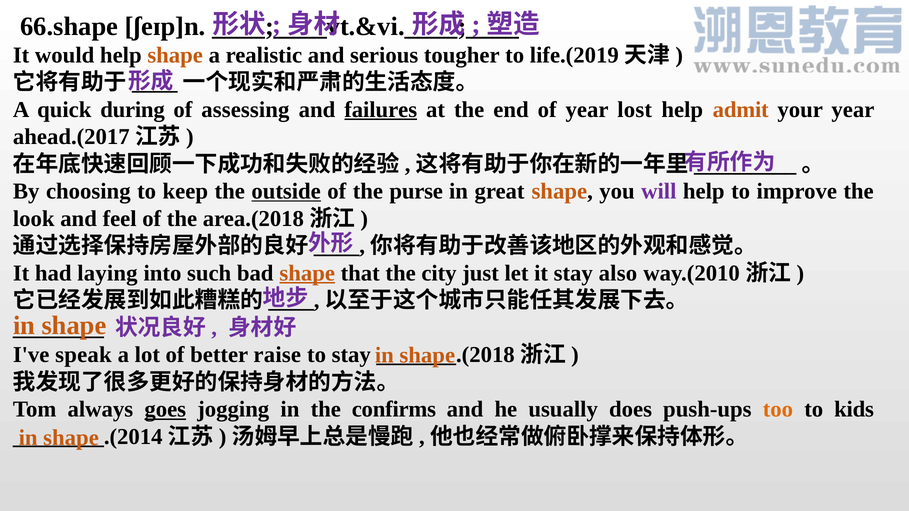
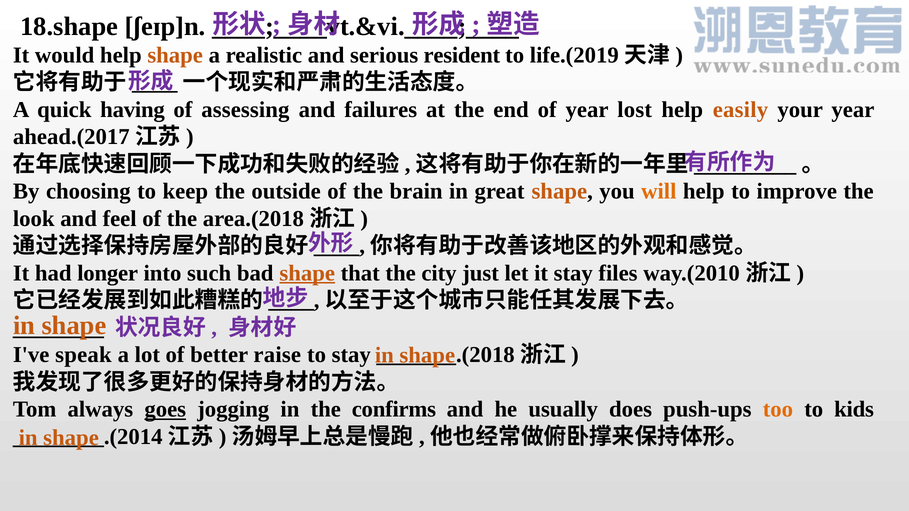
66.shape: 66.shape -> 18.shape
tougher: tougher -> resident
during: during -> having
failures underline: present -> none
admit: admit -> easily
outside underline: present -> none
purse: purse -> brain
will colour: purple -> orange
laying: laying -> longer
also: also -> files
